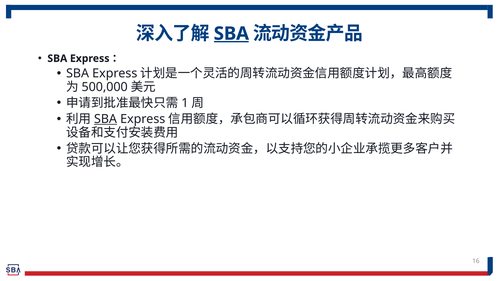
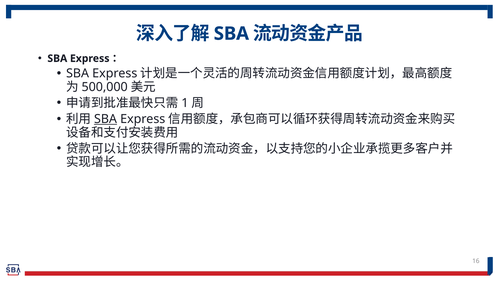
SBA at (231, 34) underline: present -> none
